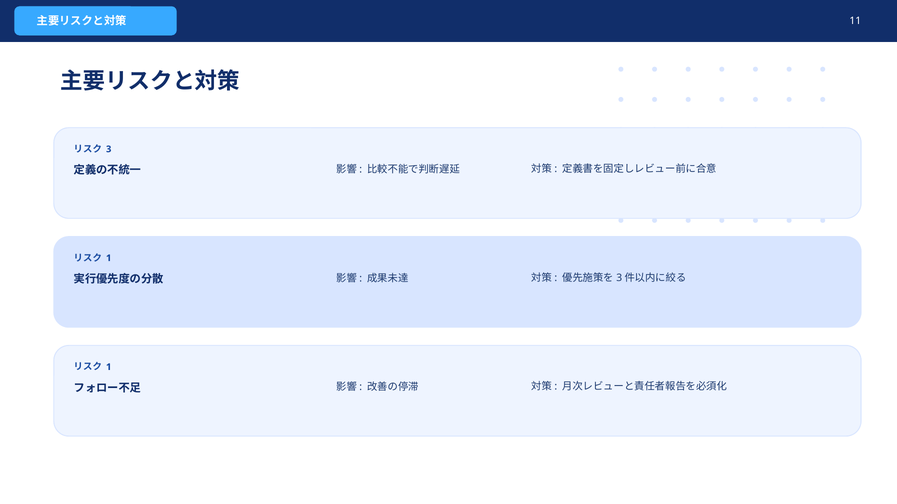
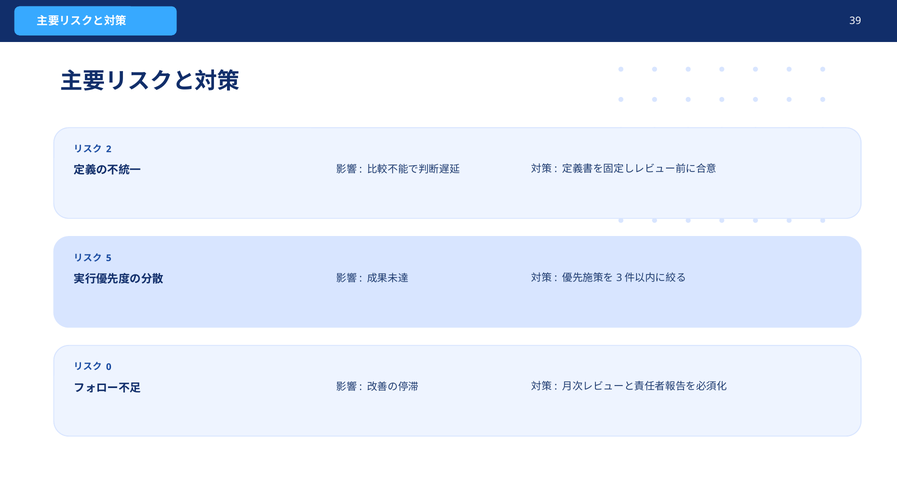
11: 11 -> 39
3: 3 -> 2
1 at (109, 258): 1 -> 5
1 at (109, 367): 1 -> 0
